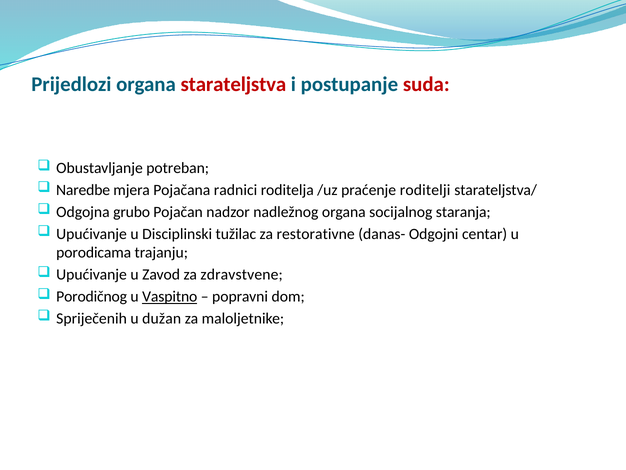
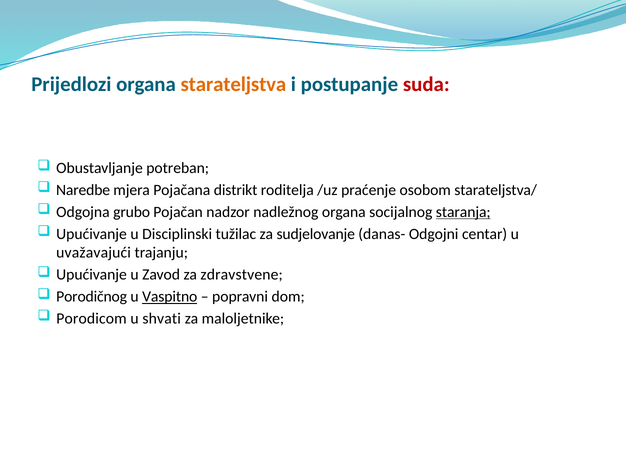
starateljstva colour: red -> orange
radnici: radnici -> distrikt
roditelji: roditelji -> osobom
staranja underline: none -> present
restorativne: restorativne -> sudjelovanje
porodicama: porodicama -> uvažavajući
Spriječenih: Spriječenih -> Porodicom
dužan: dužan -> shvati
